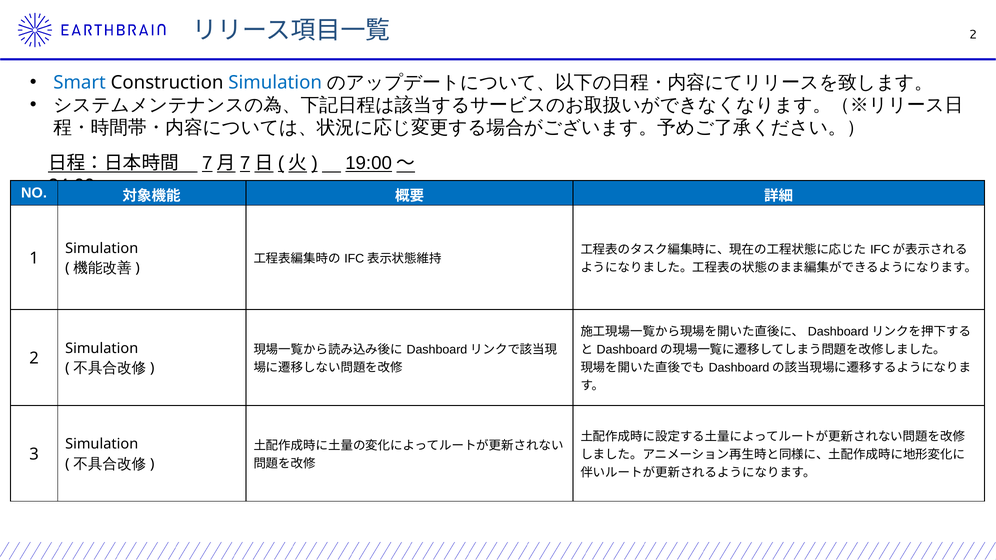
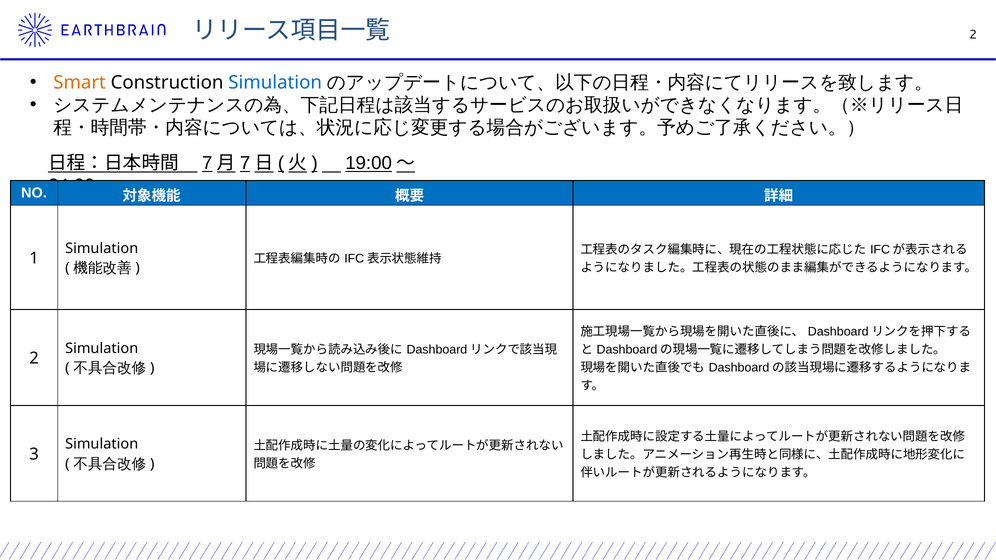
Smart colour: blue -> orange
